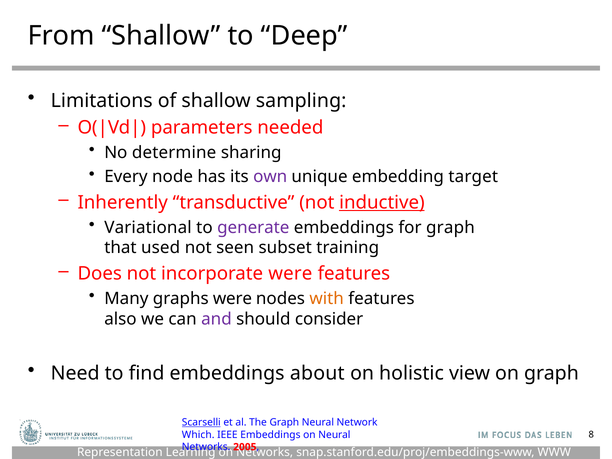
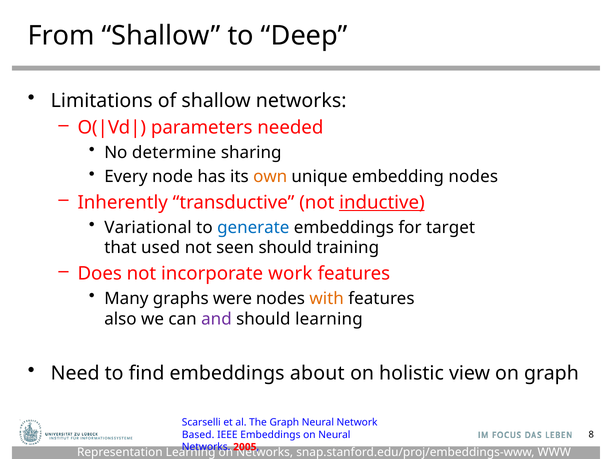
shallow sampling: sampling -> networks
own colour: purple -> orange
embedding target: target -> nodes
generate colour: purple -> blue
for graph: graph -> target
seen subset: subset -> should
incorporate were: were -> work
should consider: consider -> learning
Scarselli underline: present -> none
Which: Which -> Based
